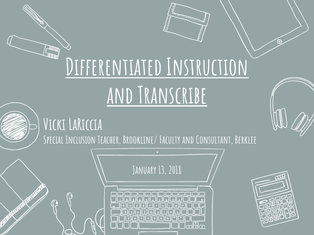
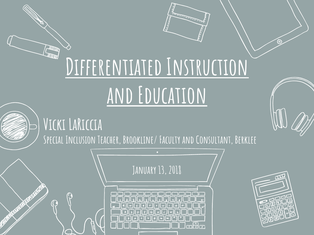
Transcribe: Transcribe -> Education
